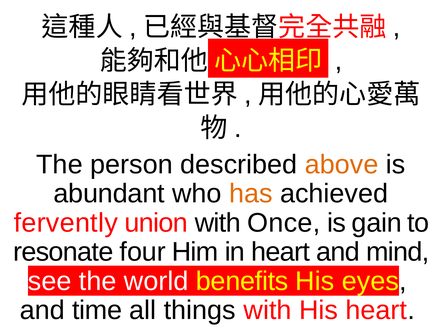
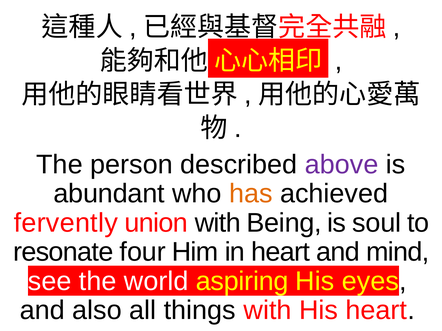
above colour: orange -> purple
Once: Once -> Being
gain: gain -> soul
benefits: benefits -> aspiring
time: time -> also
